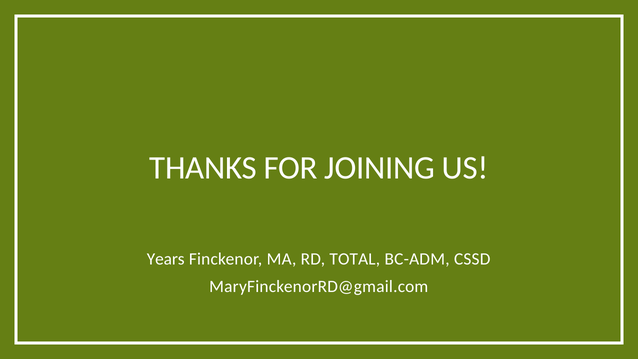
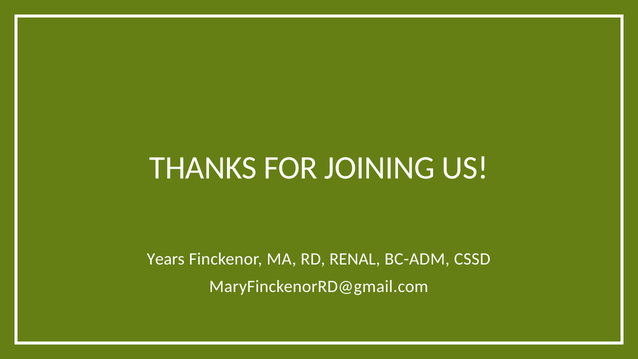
TOTAL: TOTAL -> RENAL
